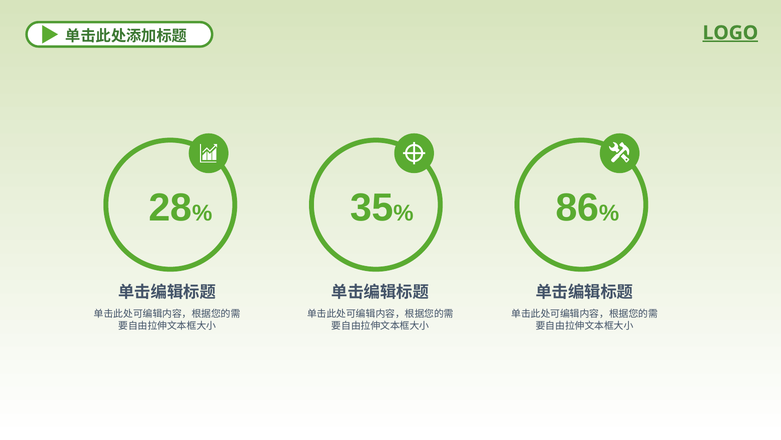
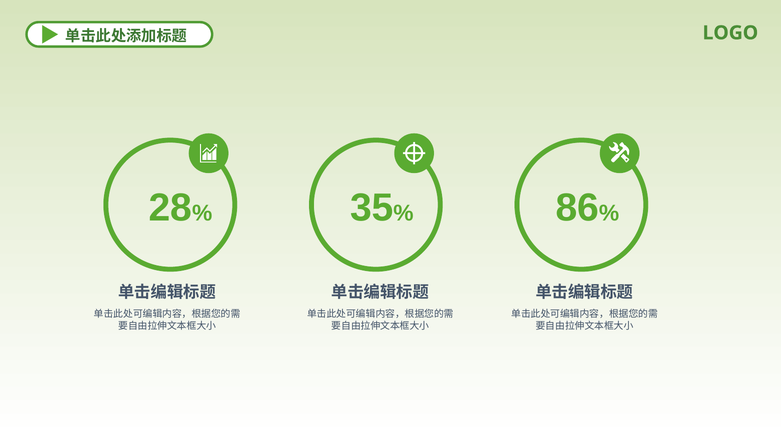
LOGO underline: present -> none
